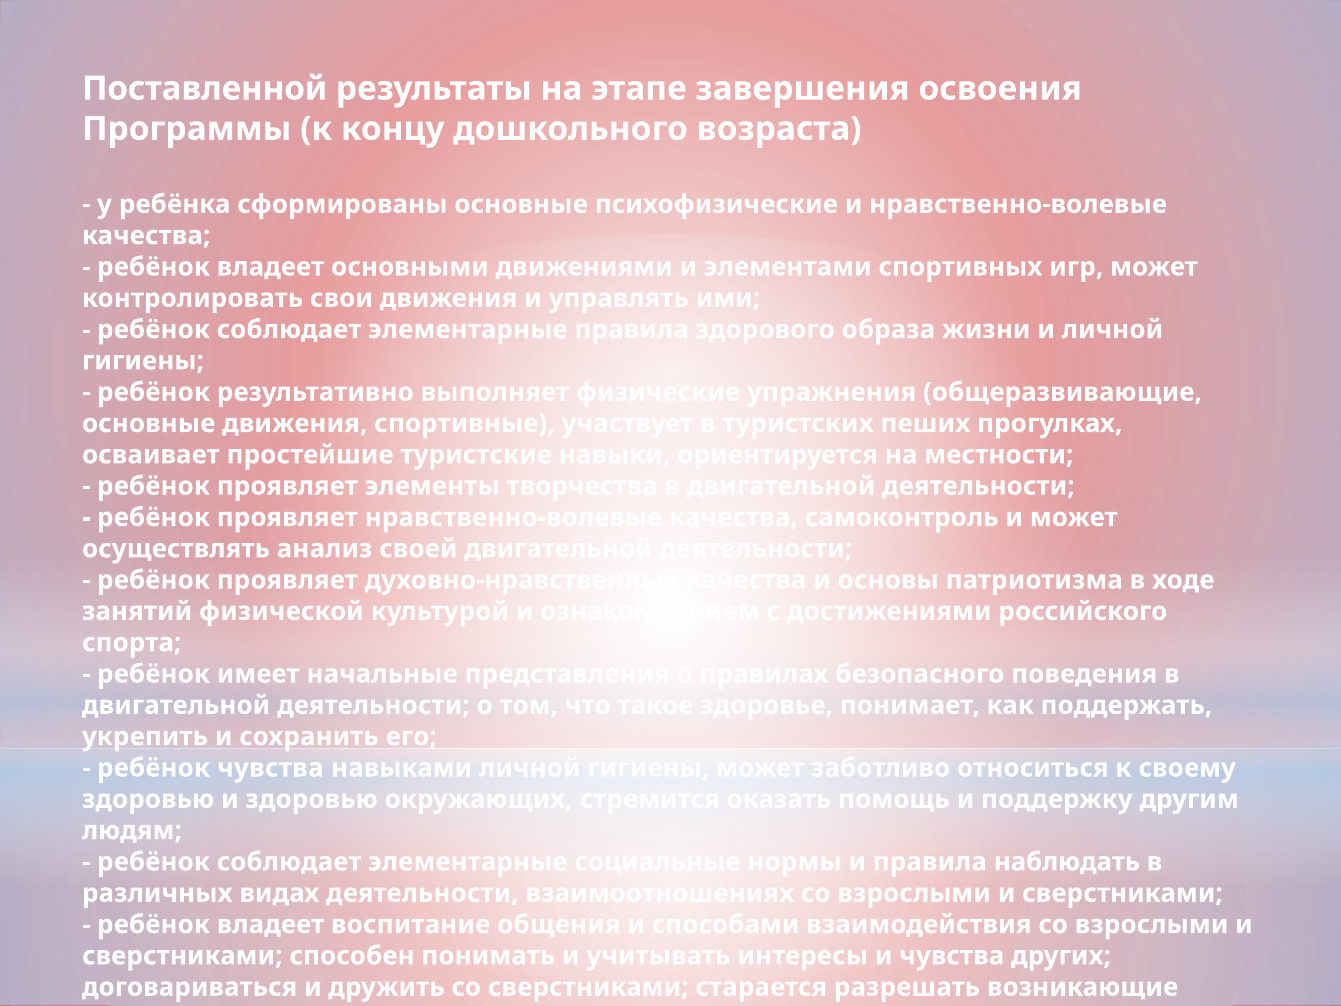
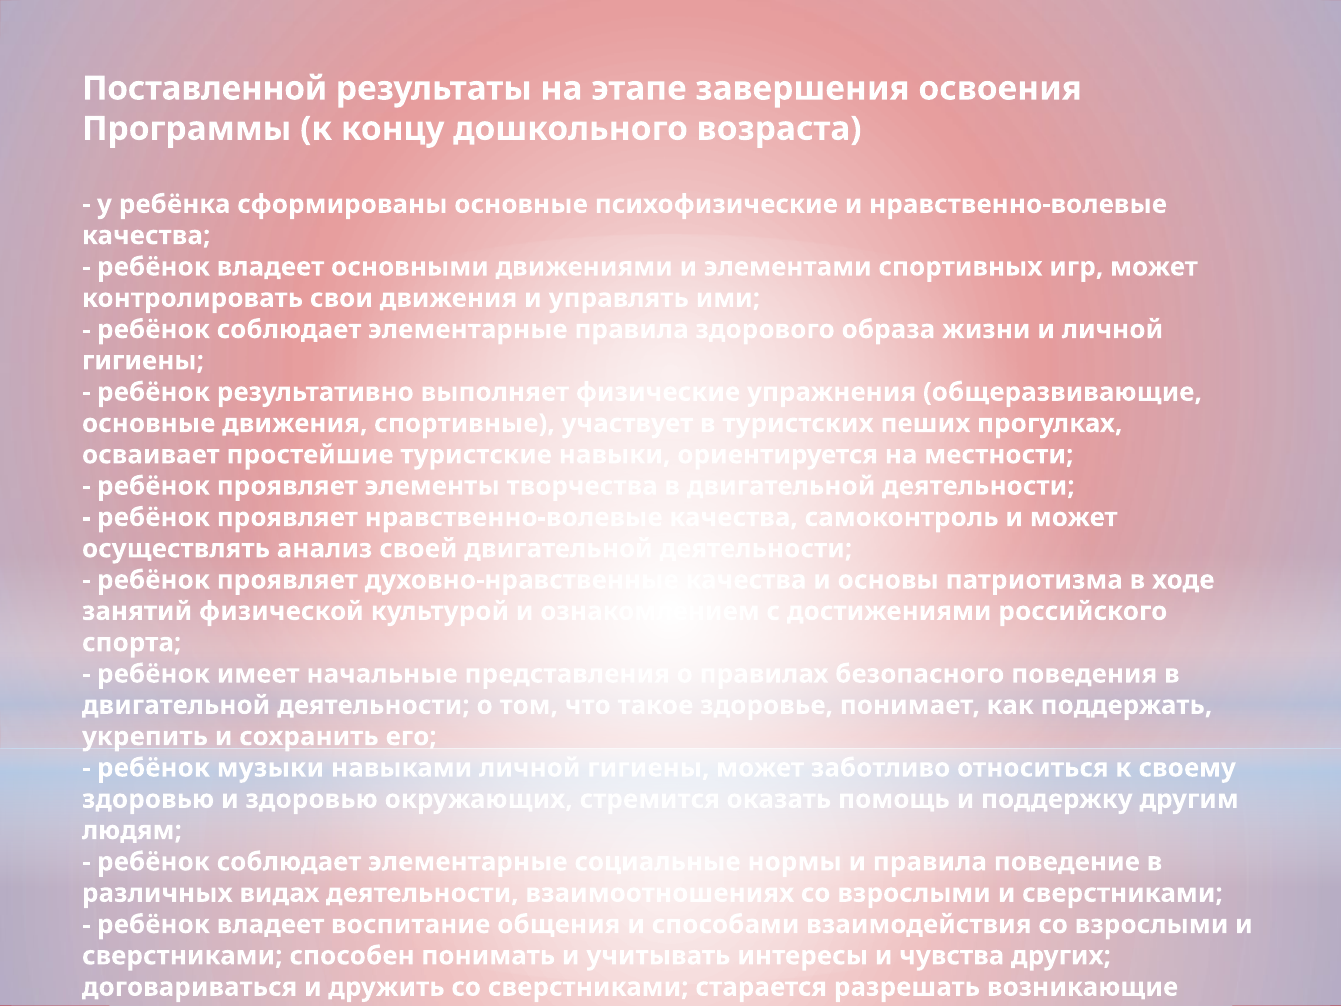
ребёнок чувства: чувства -> музыки
наблюдать: наблюдать -> поведение
